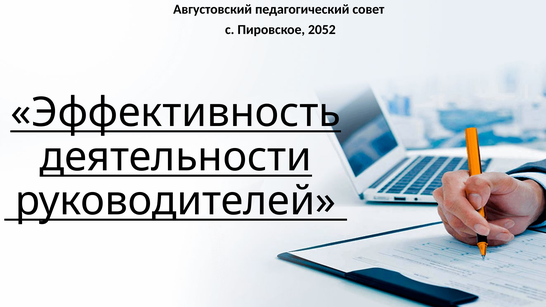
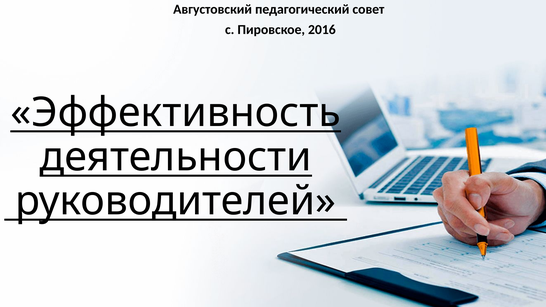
2052: 2052 -> 2016
